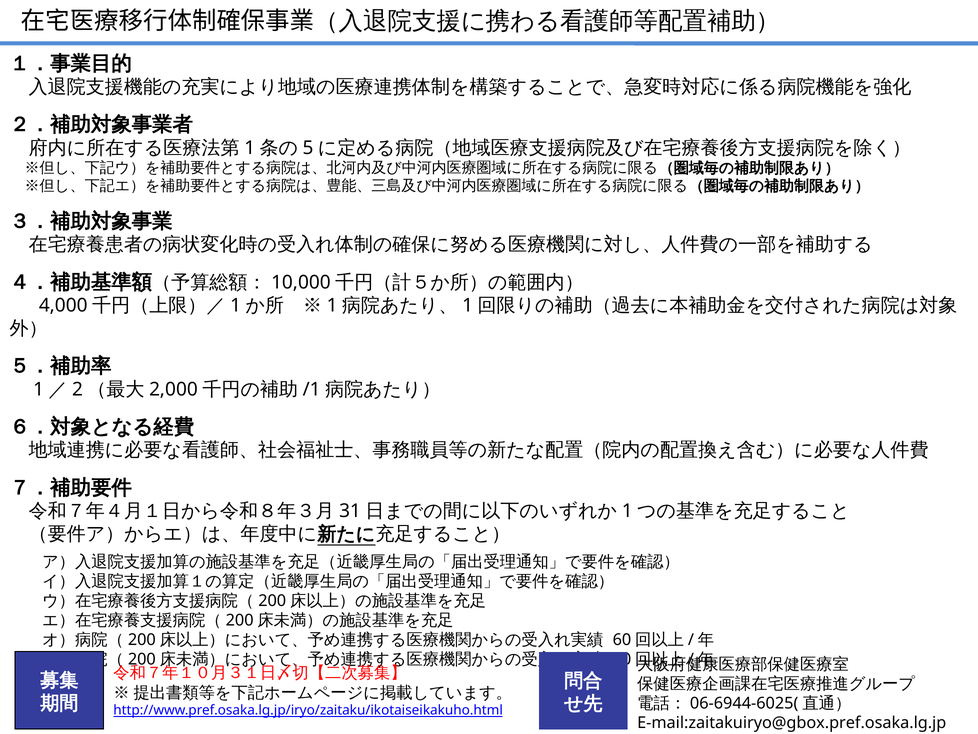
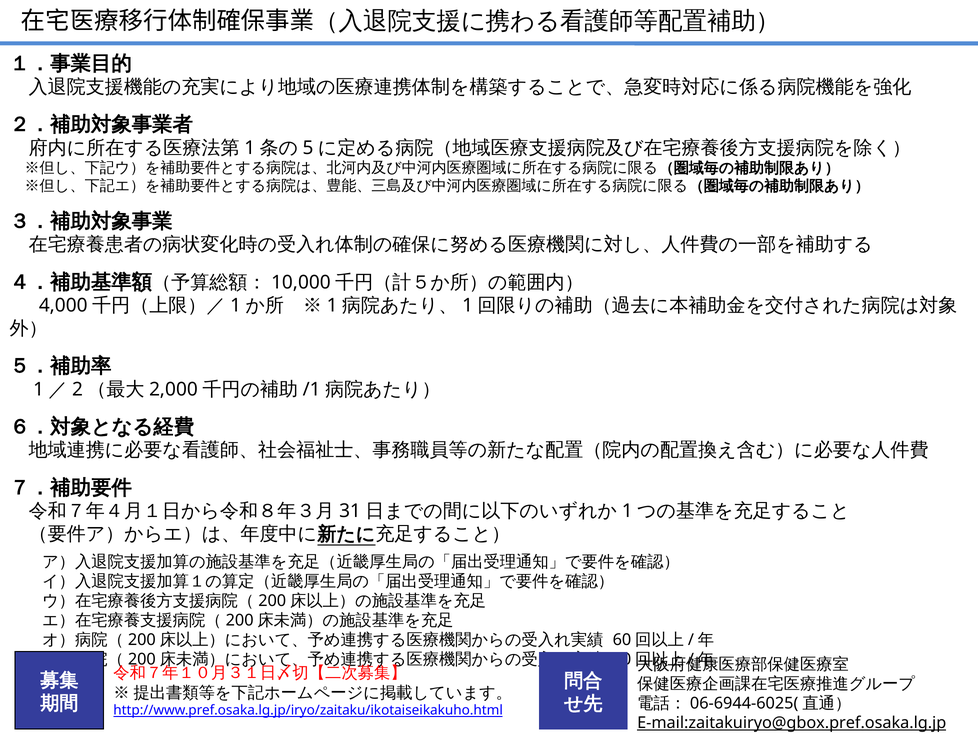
E-mail:zaitakuiryo@gbox.pref.osaka.lg.jp underline: none -> present
